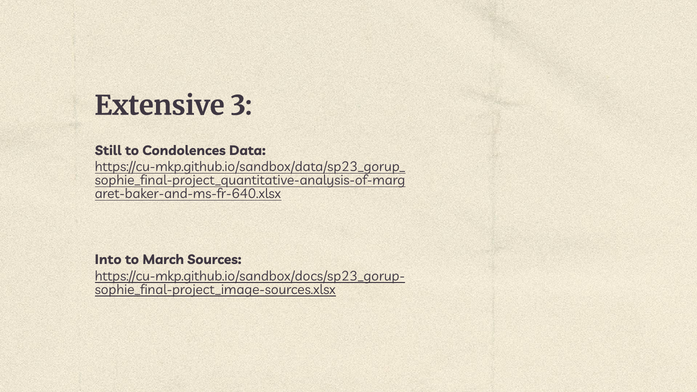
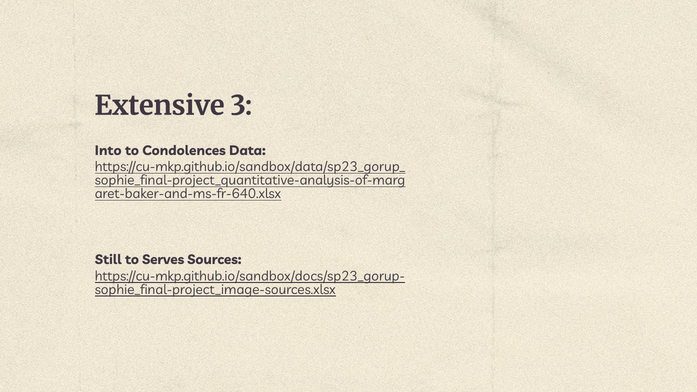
Still: Still -> Into
Into: Into -> Still
March: March -> Serves
